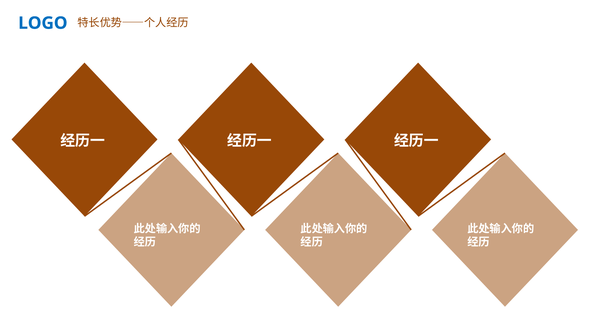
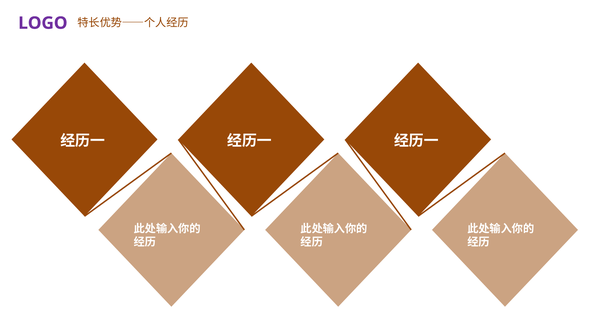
LOGO colour: blue -> purple
